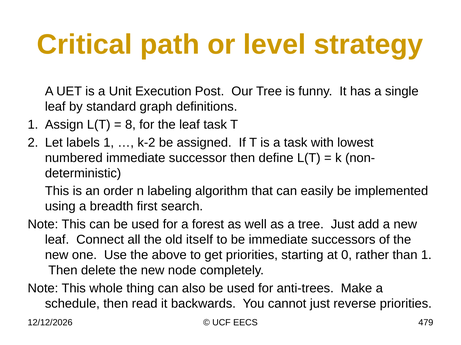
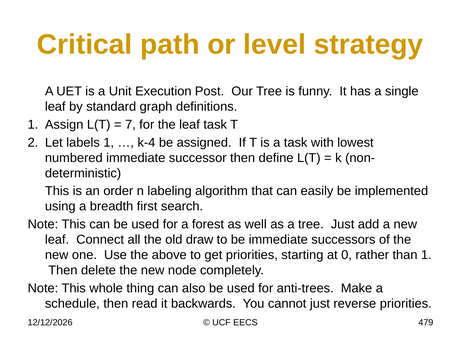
8: 8 -> 7
k-2: k-2 -> k-4
itself: itself -> draw
